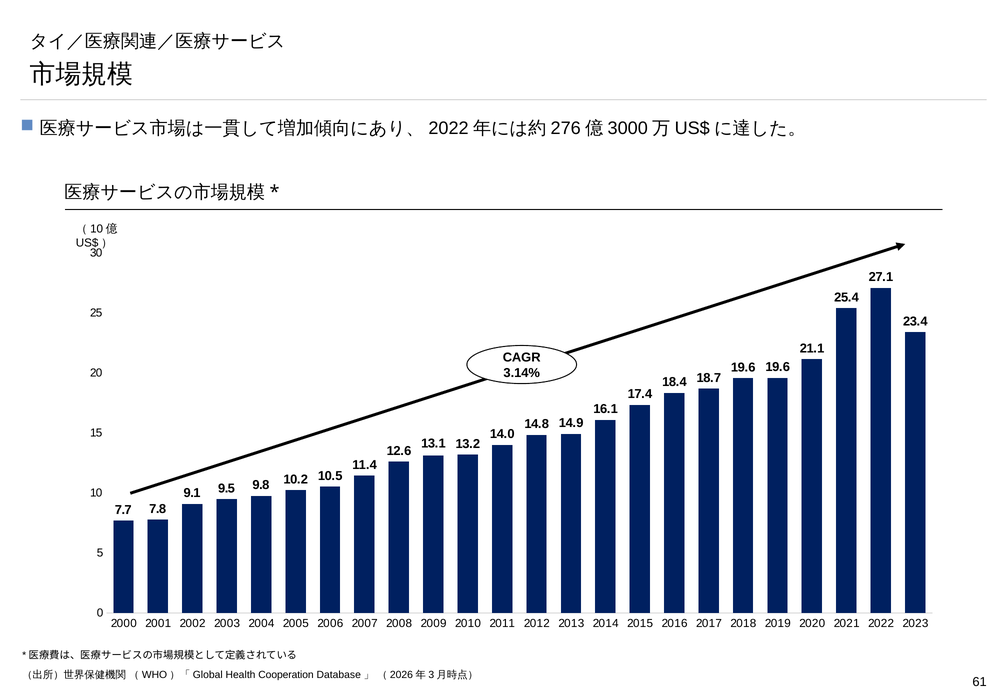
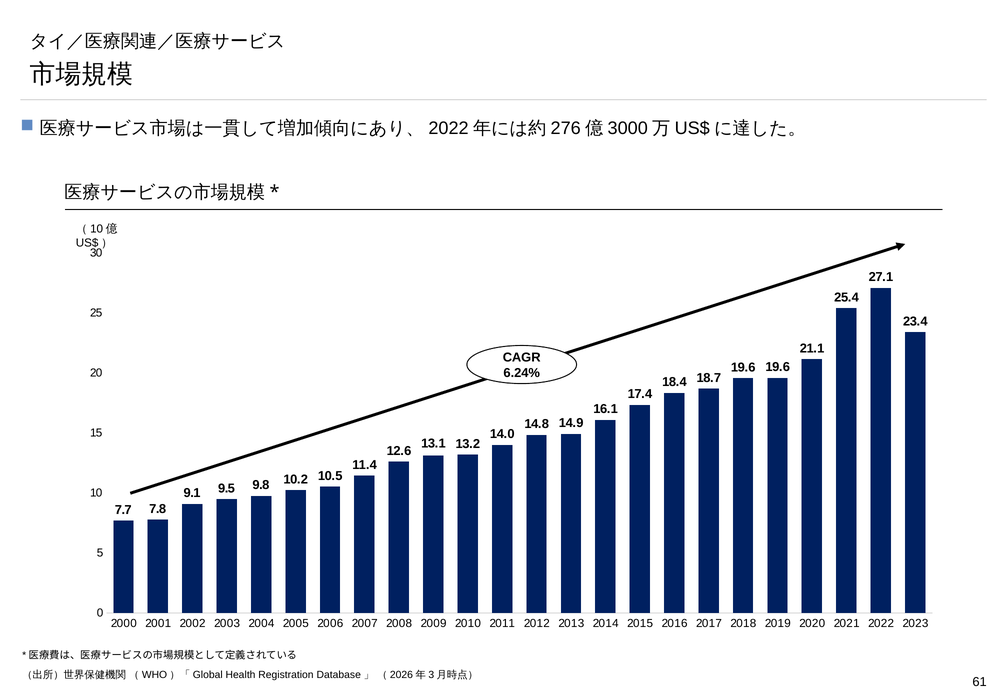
3.14%: 3.14% -> 6.24%
Cooperation: Cooperation -> Registration
